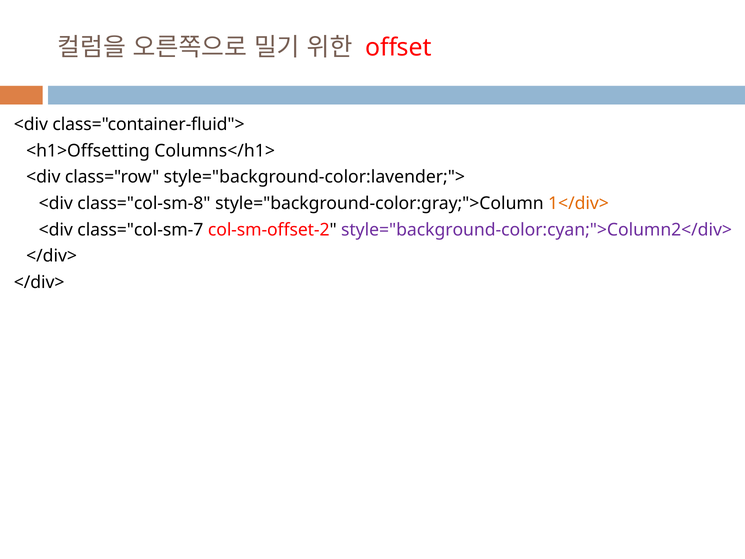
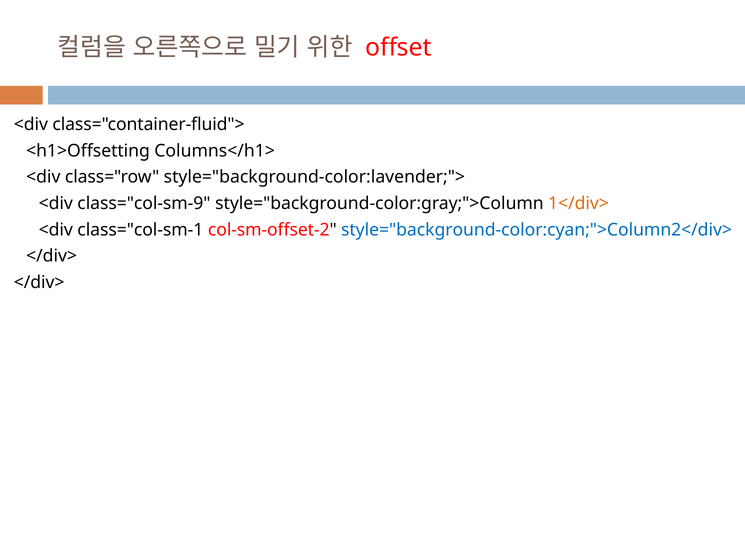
class="col-sm-8: class="col-sm-8 -> class="col-sm-9
class="col-sm-7: class="col-sm-7 -> class="col-sm-1
style="background-color:cyan;">Column2</div> colour: purple -> blue
